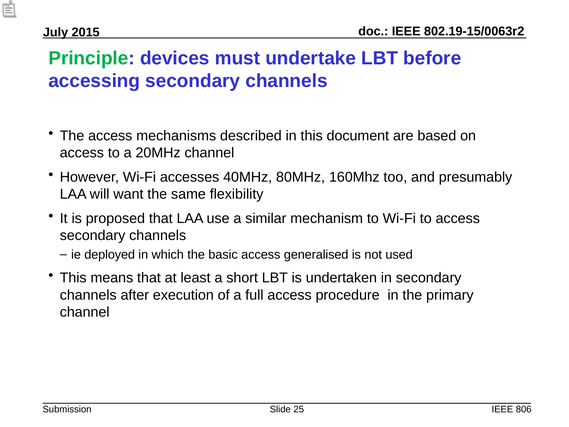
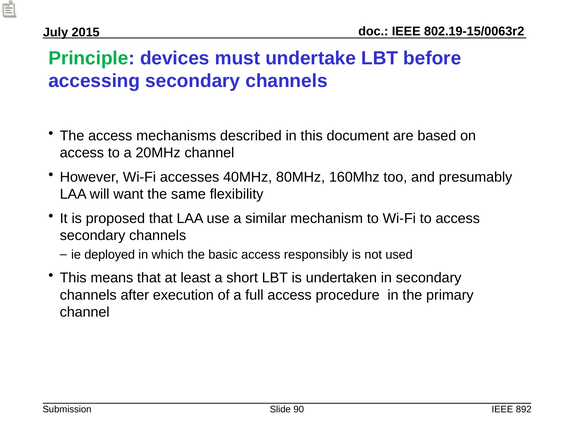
generalised: generalised -> responsibly
25: 25 -> 90
806: 806 -> 892
